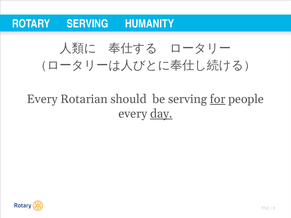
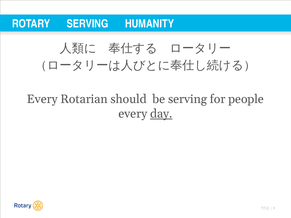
for underline: present -> none
